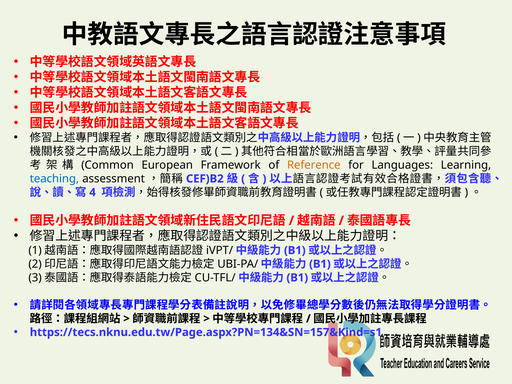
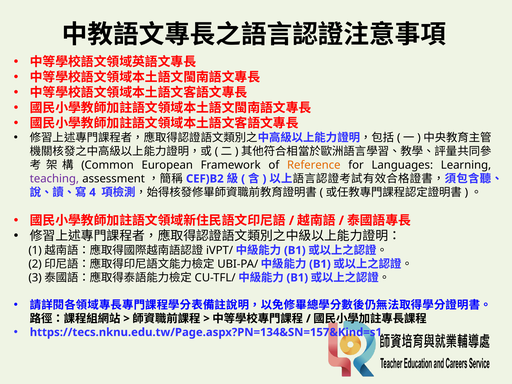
teaching colour: blue -> purple
